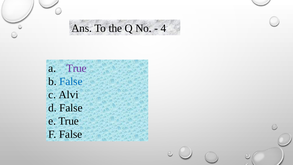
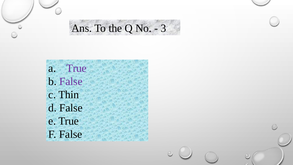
4: 4 -> 3
False at (71, 81) colour: blue -> purple
Alvi: Alvi -> Thin
